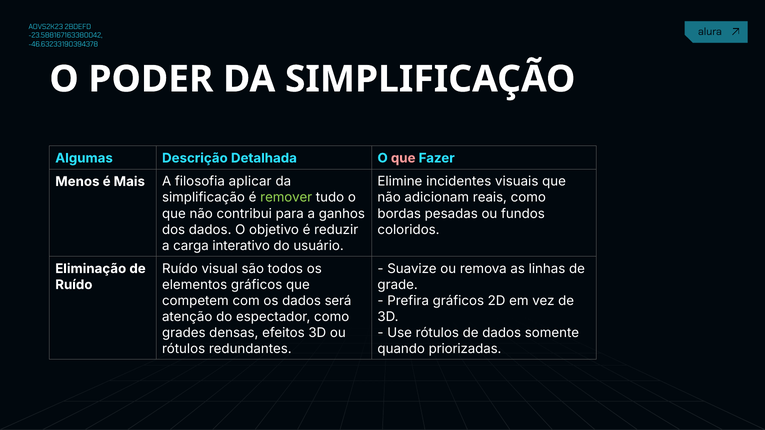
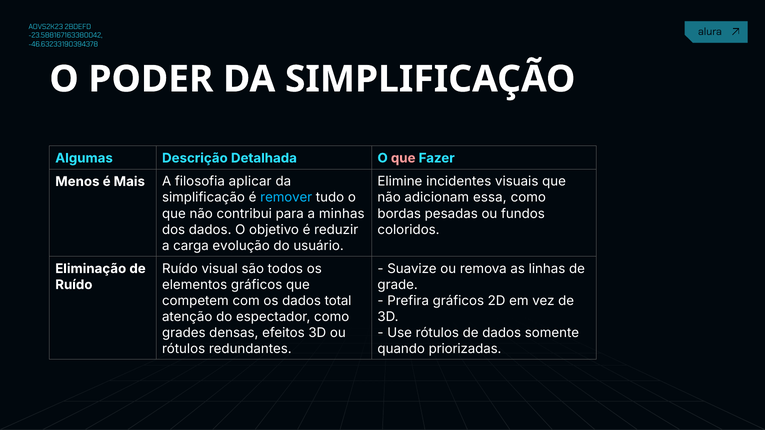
remover colour: light green -> light blue
reais: reais -> essa
ganhos: ganhos -> minhas
interativo: interativo -> evolução
será: será -> total
